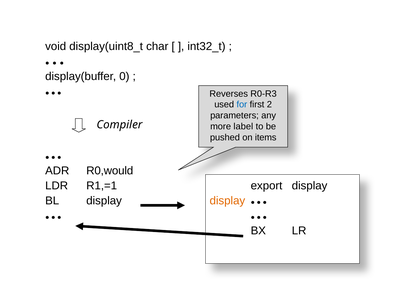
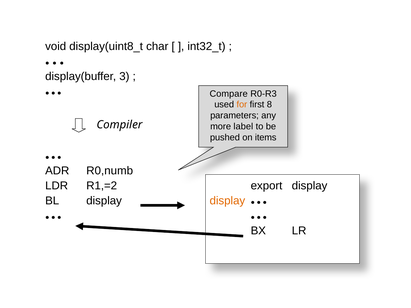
0: 0 -> 3
Reverses: Reverses -> Compare
for colour: blue -> orange
2: 2 -> 8
R0,would: R0,would -> R0,numb
R1,=1: R1,=1 -> R1,=2
